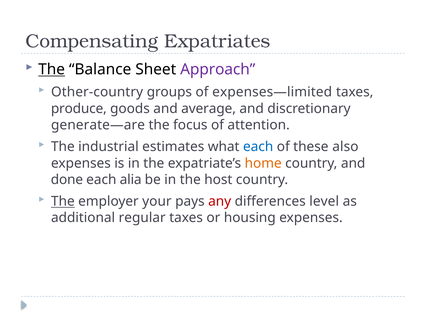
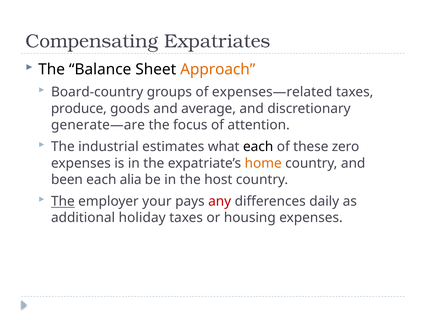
The at (52, 69) underline: present -> none
Approach colour: purple -> orange
Other-country: Other-country -> Board-country
expenses—limited: expenses—limited -> expenses—related
each at (258, 147) colour: blue -> black
also: also -> zero
done: done -> been
level: level -> daily
regular: regular -> holiday
